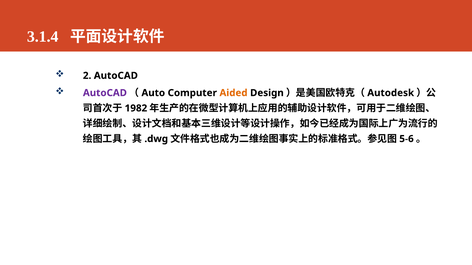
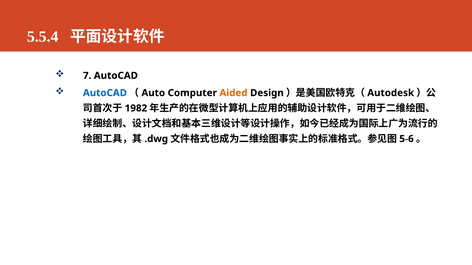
3.1.4: 3.1.4 -> 5.5.4
2: 2 -> 7
AutoCAD at (105, 93) colour: purple -> blue
